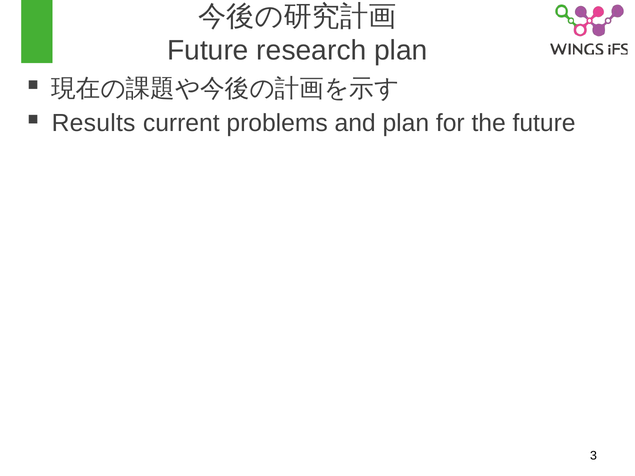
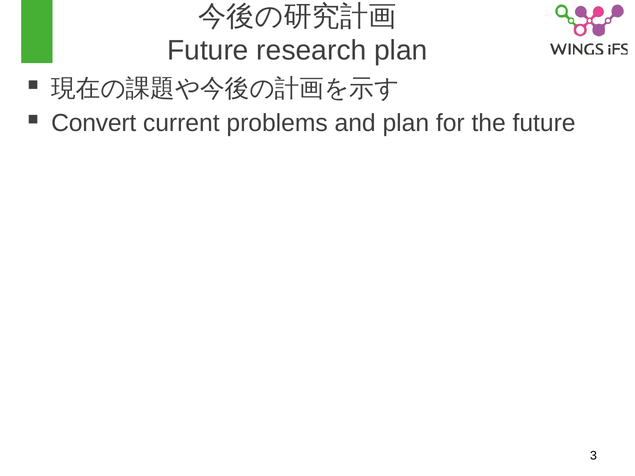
Results: Results -> Convert
